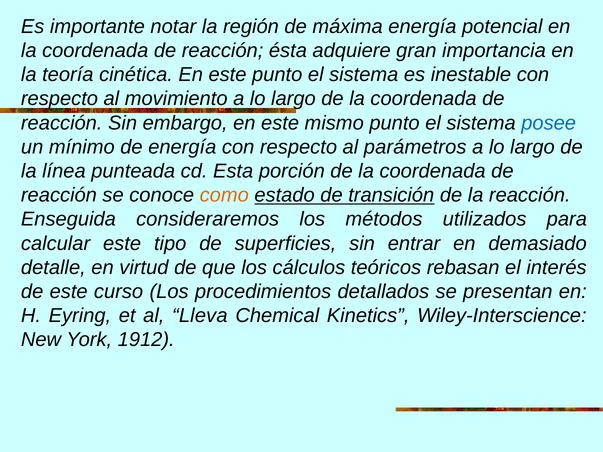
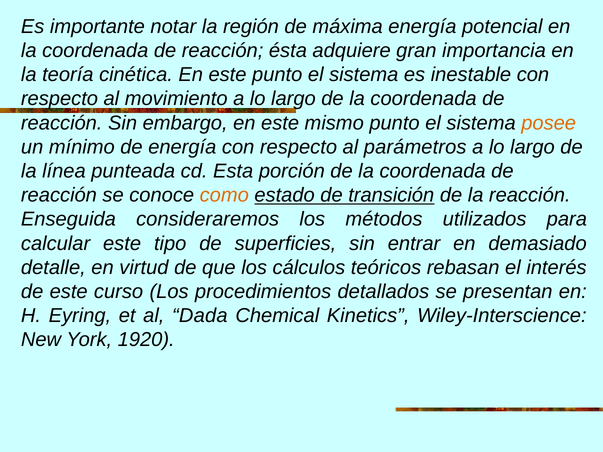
posee colour: blue -> orange
Lleva: Lleva -> Dada
1912: 1912 -> 1920
